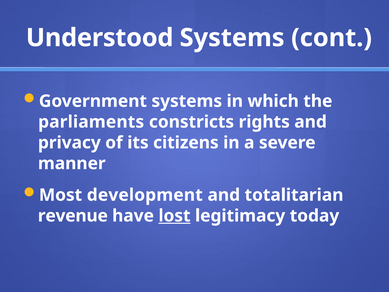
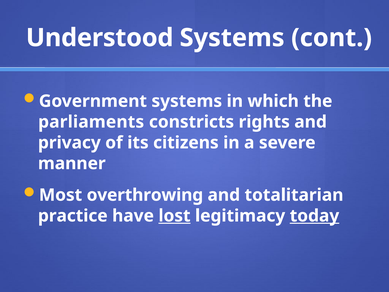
development: development -> overthrowing
revenue: revenue -> practice
today underline: none -> present
